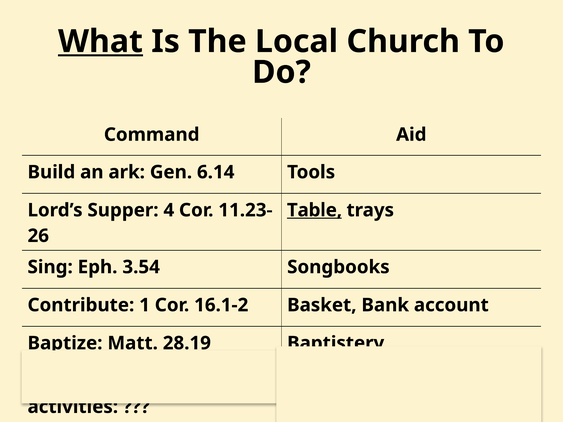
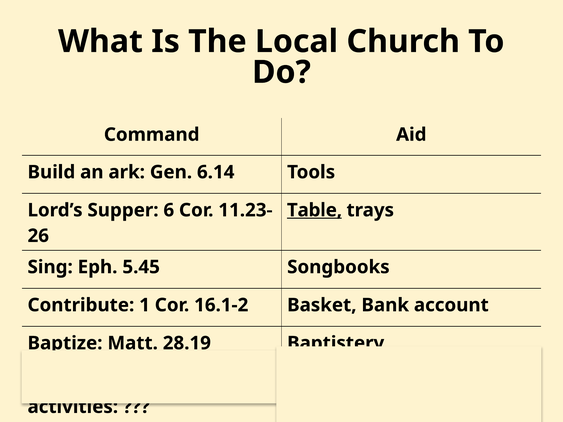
What underline: present -> none
4: 4 -> 6
3.54: 3.54 -> 5.45
